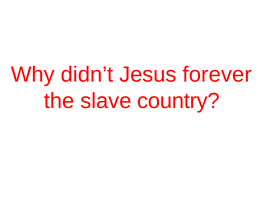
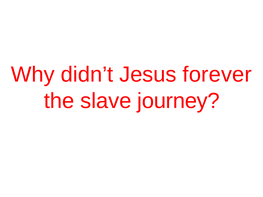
country: country -> journey
